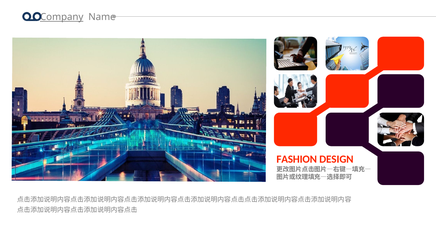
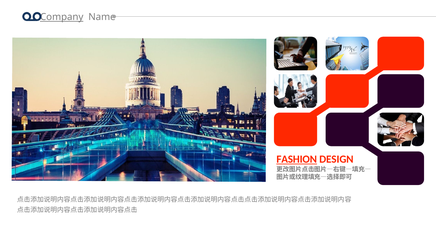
FASHION underline: none -> present
